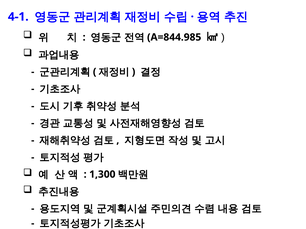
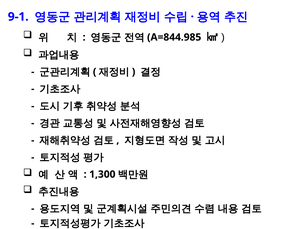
4-1: 4-1 -> 9-1
